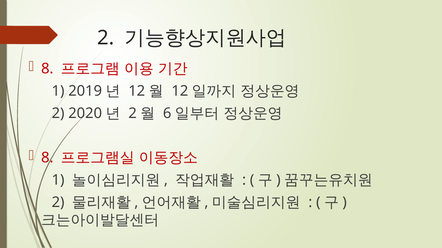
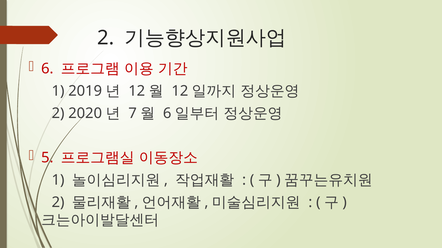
8 at (47, 69): 8 -> 6
2 at (133, 114): 2 -> 7
8 at (47, 158): 8 -> 5
